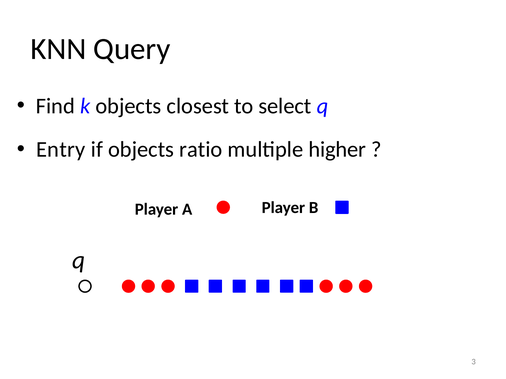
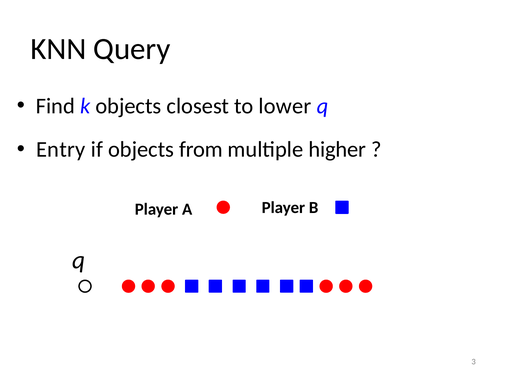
select: select -> lower
ratio: ratio -> from
